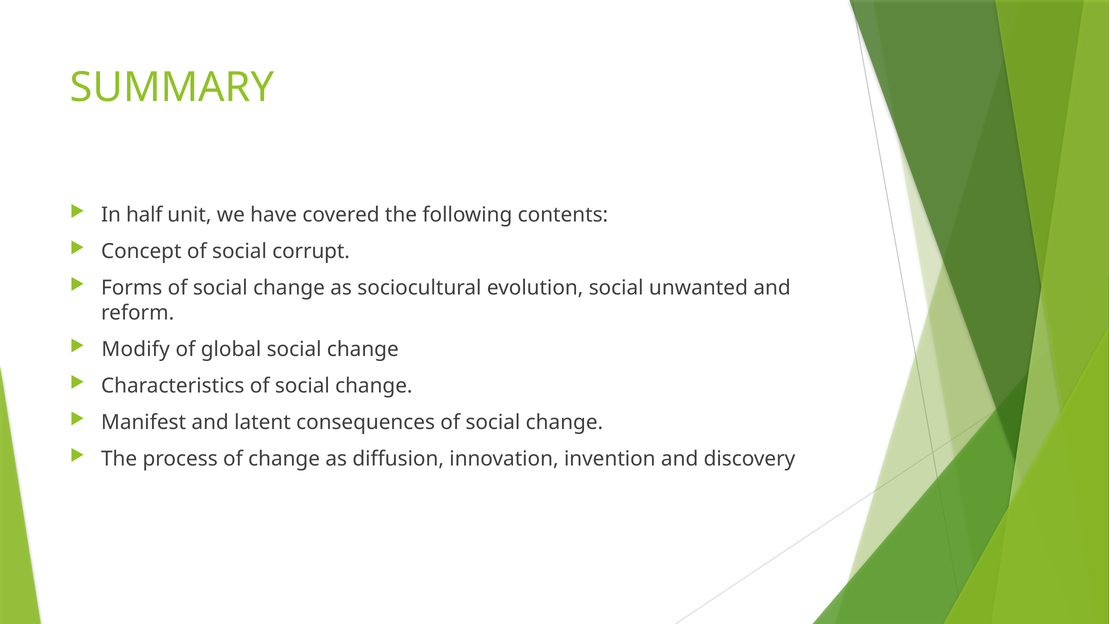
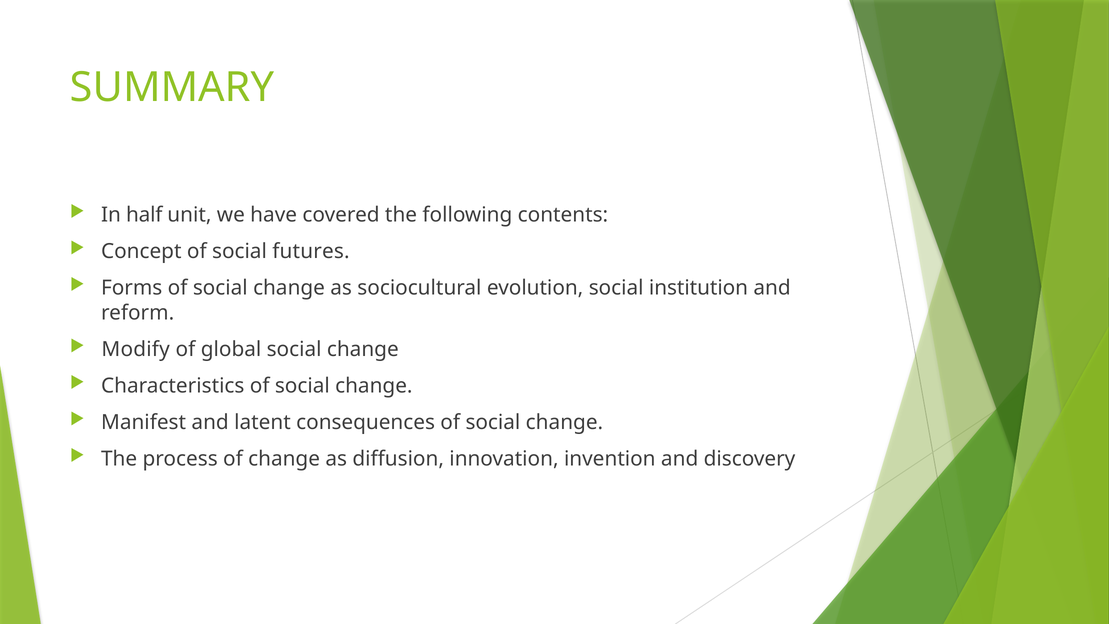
corrupt: corrupt -> futures
unwanted: unwanted -> institution
